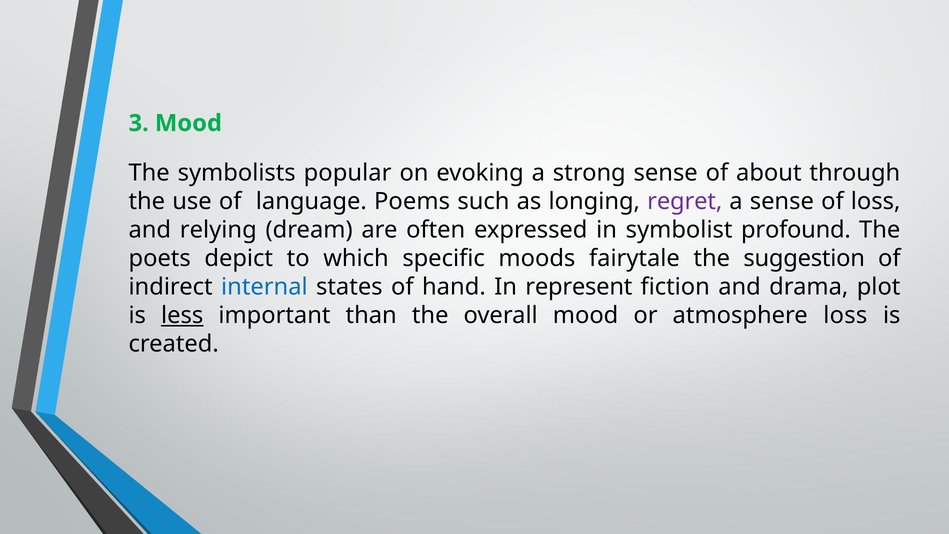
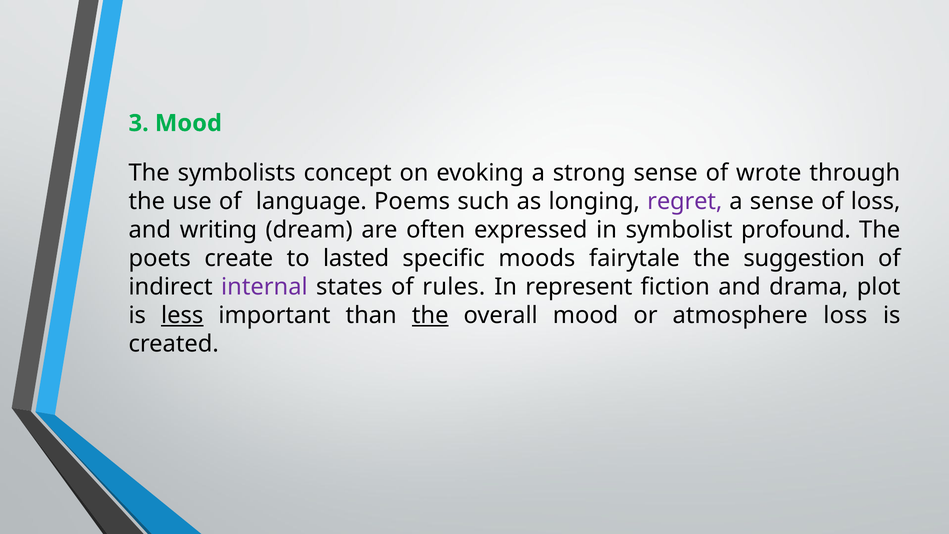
popular: popular -> concept
about: about -> wrote
relying: relying -> writing
depict: depict -> create
which: which -> lasted
internal colour: blue -> purple
hand: hand -> rules
the at (430, 315) underline: none -> present
